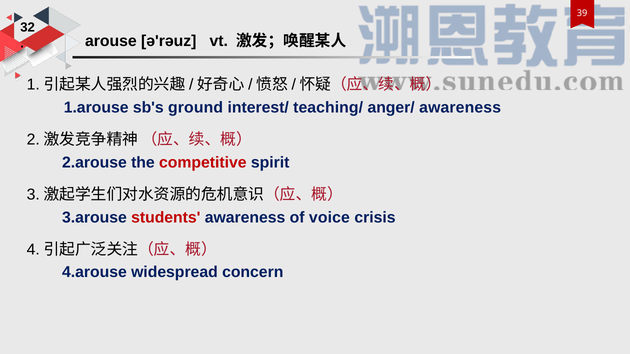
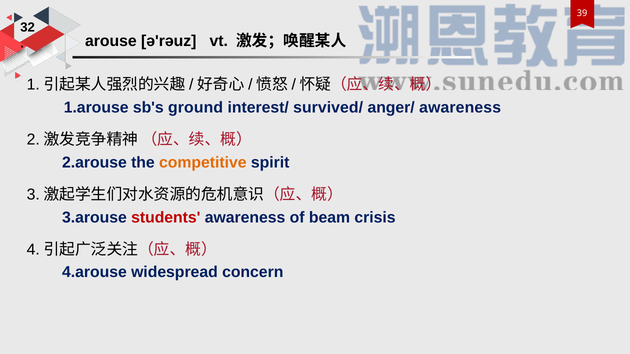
teaching/: teaching/ -> survived/
competitive colour: red -> orange
voice: voice -> beam
